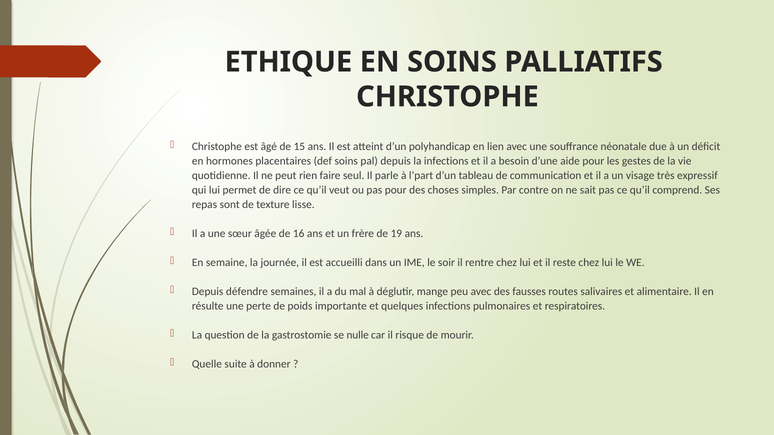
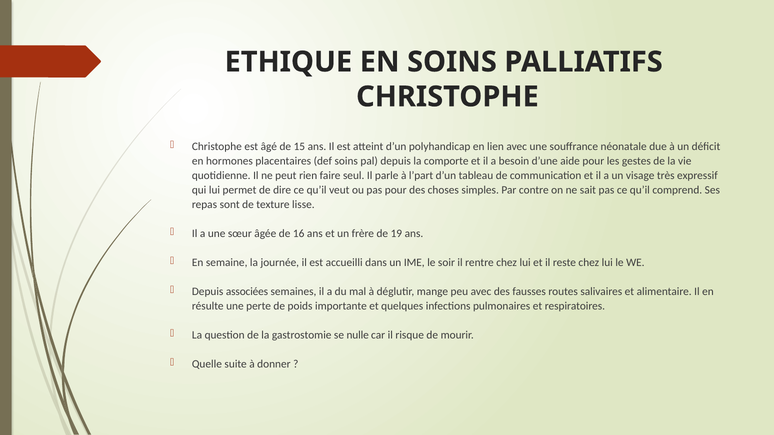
la infections: infections -> comporte
défendre: défendre -> associées
